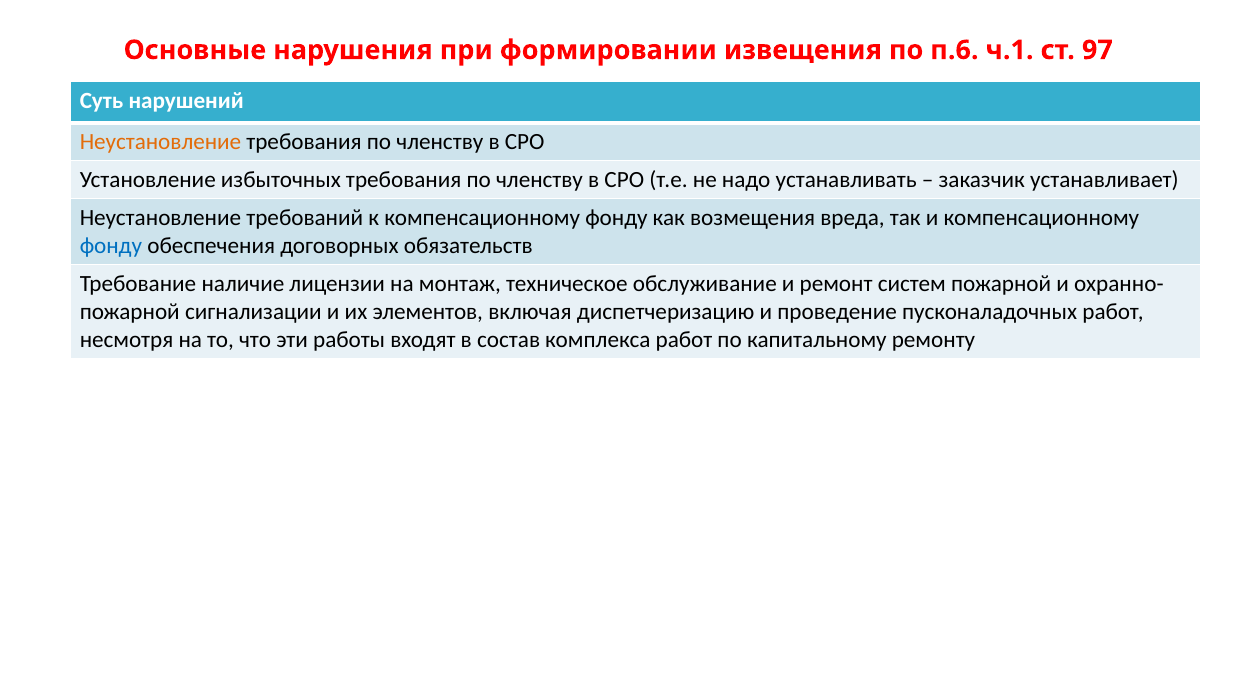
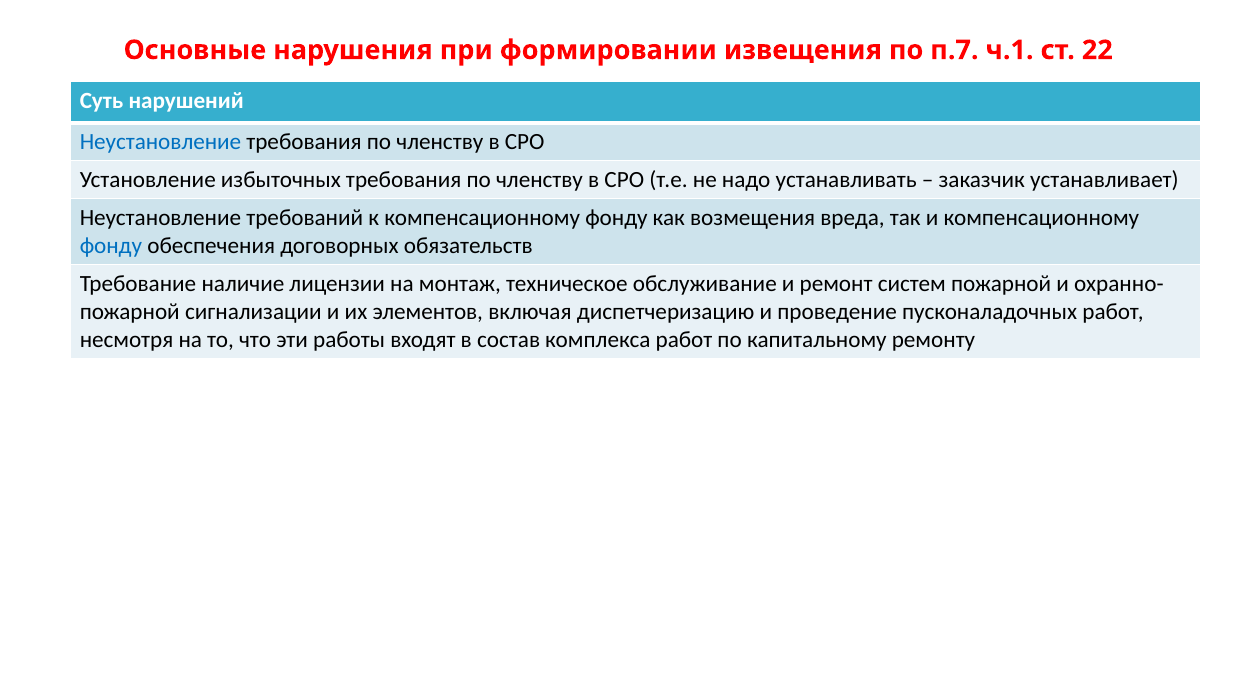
п.6: п.6 -> п.7
97: 97 -> 22
Неустановление at (160, 142) colour: orange -> blue
